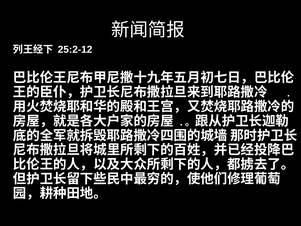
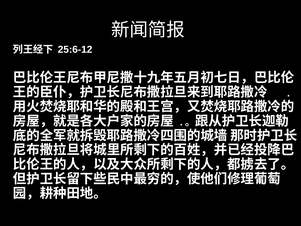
25:2-12: 25:2-12 -> 25:6-12
